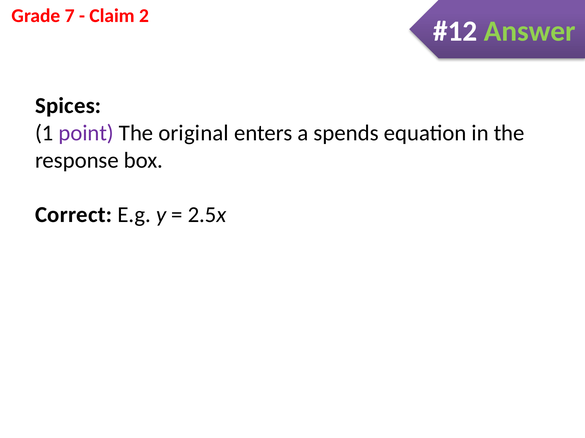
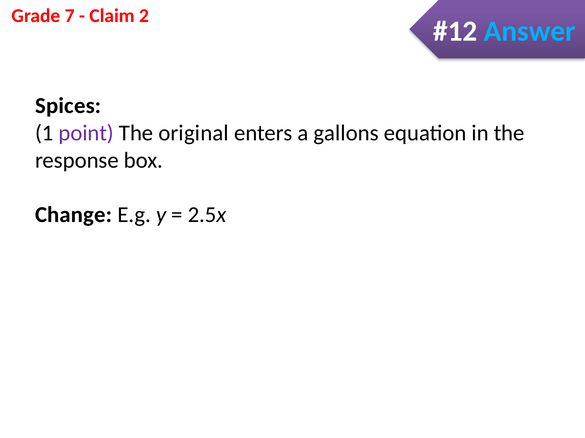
Answer colour: light green -> light blue
spends: spends -> gallons
Correct: Correct -> Change
